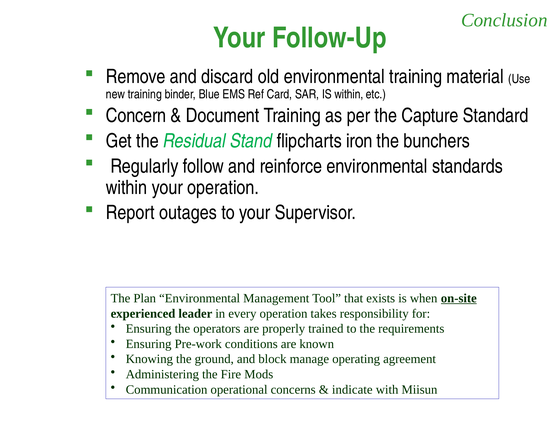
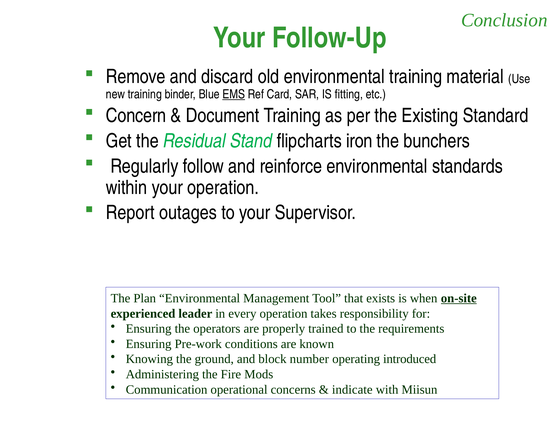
EMS underline: none -> present
IS within: within -> fitting
Capture: Capture -> Existing
manage: manage -> number
agreement: agreement -> introduced
